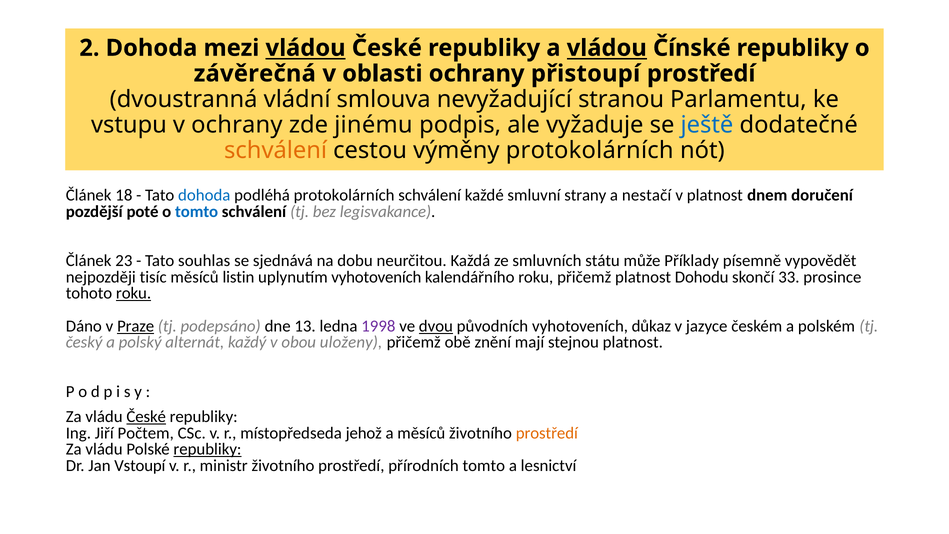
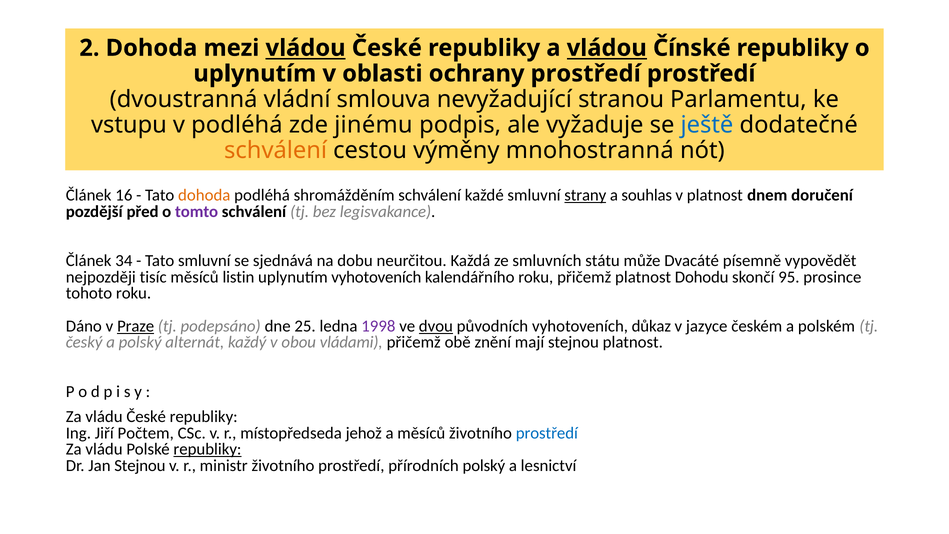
závěrečná at (255, 74): závěrečná -> uplynutím
ochrany přistoupí: přistoupí -> prostředí
v ochrany: ochrany -> podléhá
výměny protokolárních: protokolárních -> mnohostranná
18: 18 -> 16
dohoda at (204, 195) colour: blue -> orange
podléhá protokolárních: protokolárních -> shromážděním
strany underline: none -> present
nestačí: nestačí -> souhlas
poté: poté -> před
tomto at (197, 212) colour: blue -> purple
23: 23 -> 34
Tato souhlas: souhlas -> smluvní
Příklady: Příklady -> Dvacáté
33: 33 -> 95
roku at (134, 293) underline: present -> none
13: 13 -> 25
uloženy: uloženy -> vládami
České at (146, 417) underline: present -> none
prostředí at (547, 433) colour: orange -> blue
Jan Vstoupí: Vstoupí -> Stejnou
přírodních tomto: tomto -> polský
